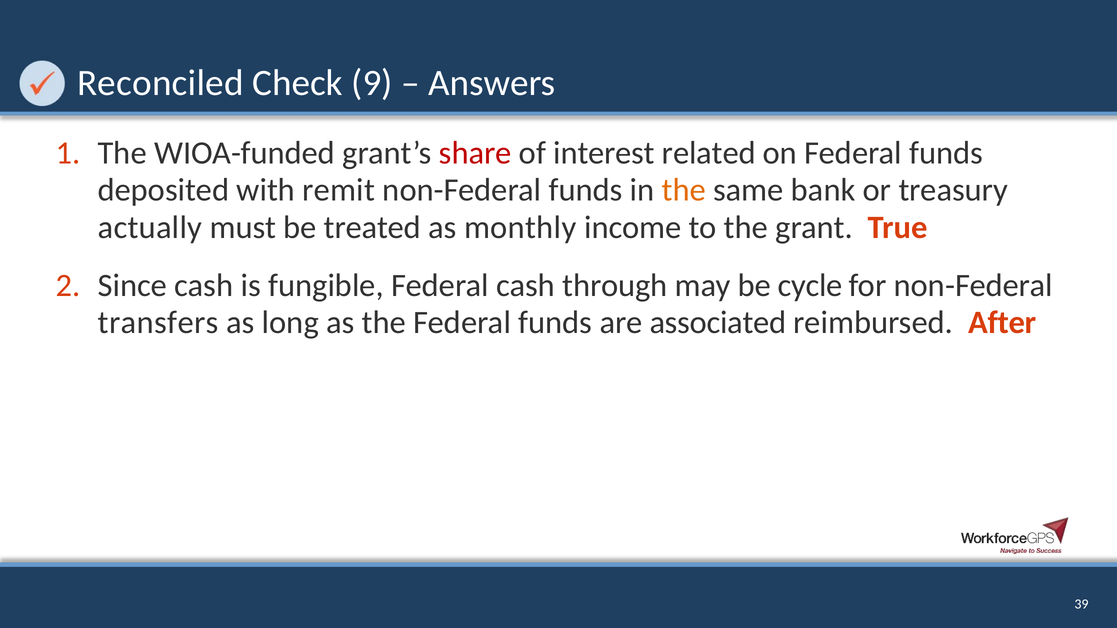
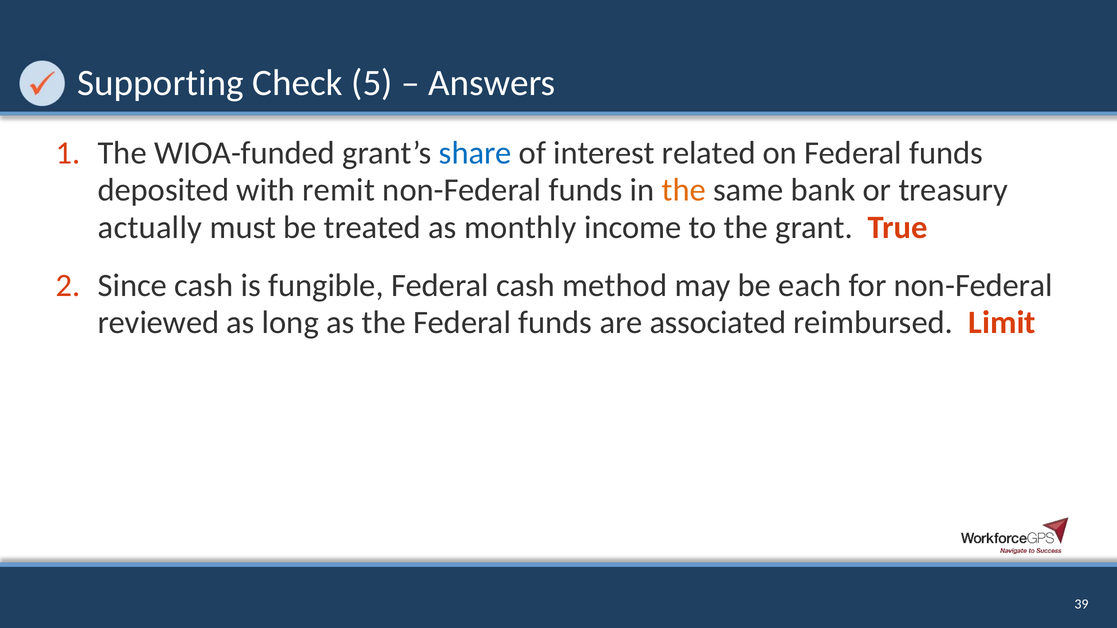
Reconciled: Reconciled -> Supporting
9: 9 -> 5
share colour: red -> blue
through: through -> method
cycle: cycle -> each
transfers: transfers -> reviewed
After: After -> Limit
